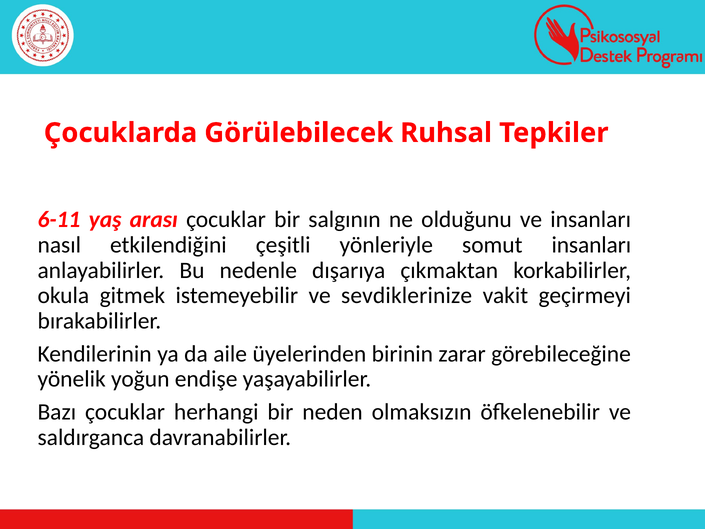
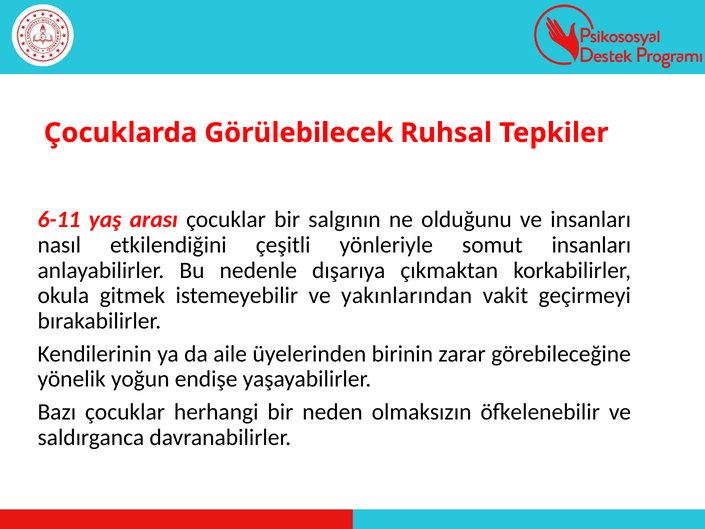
sevdiklerinize: sevdiklerinize -> yakınlarından
